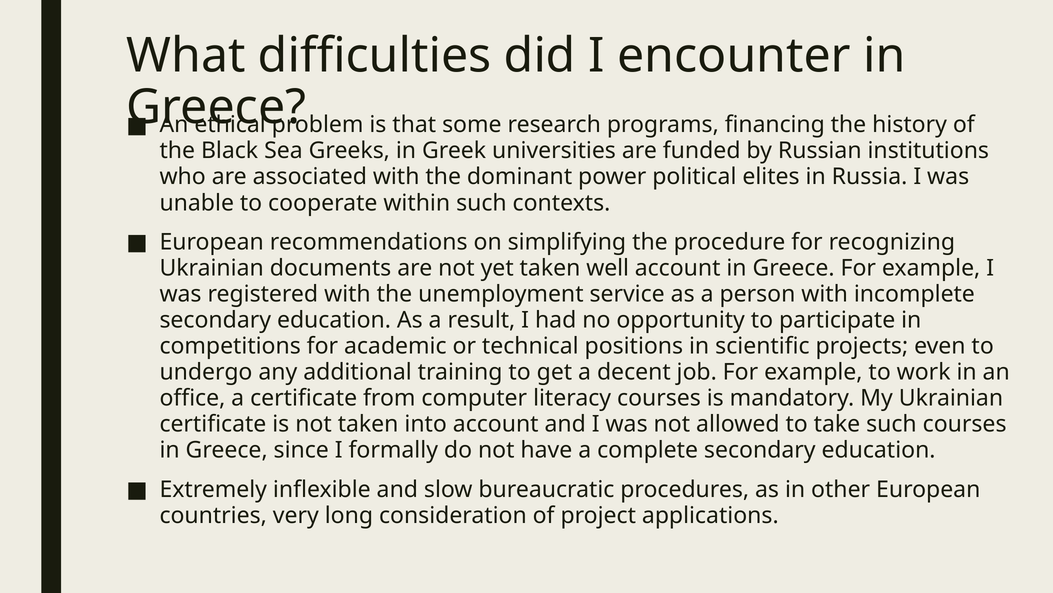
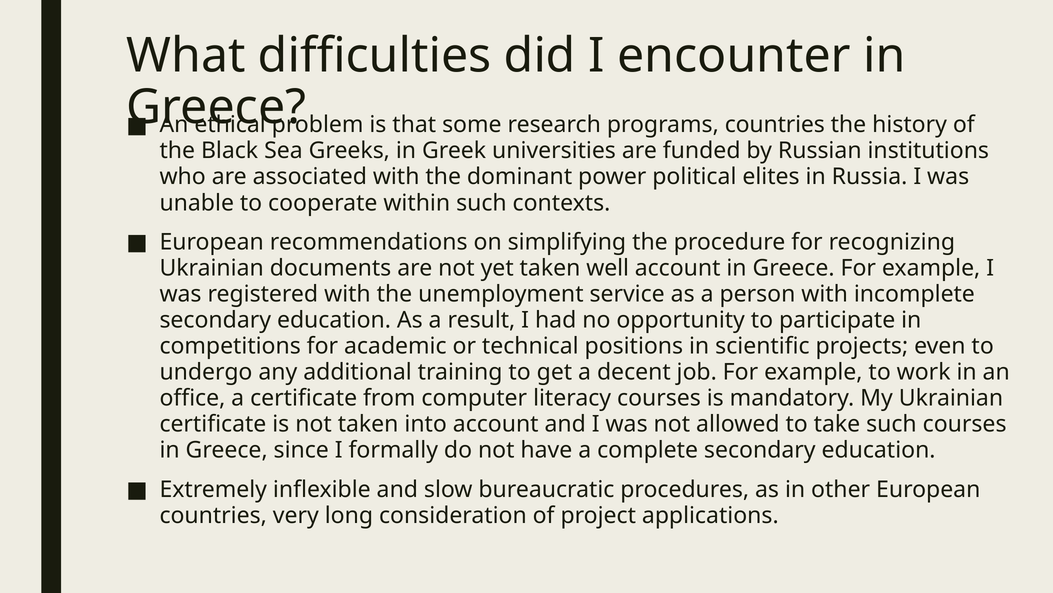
programs financing: financing -> countries
